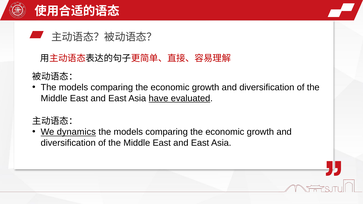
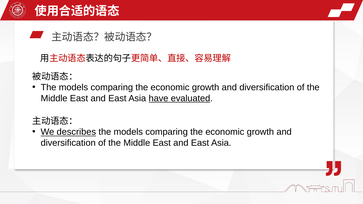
dynamics: dynamics -> describes
